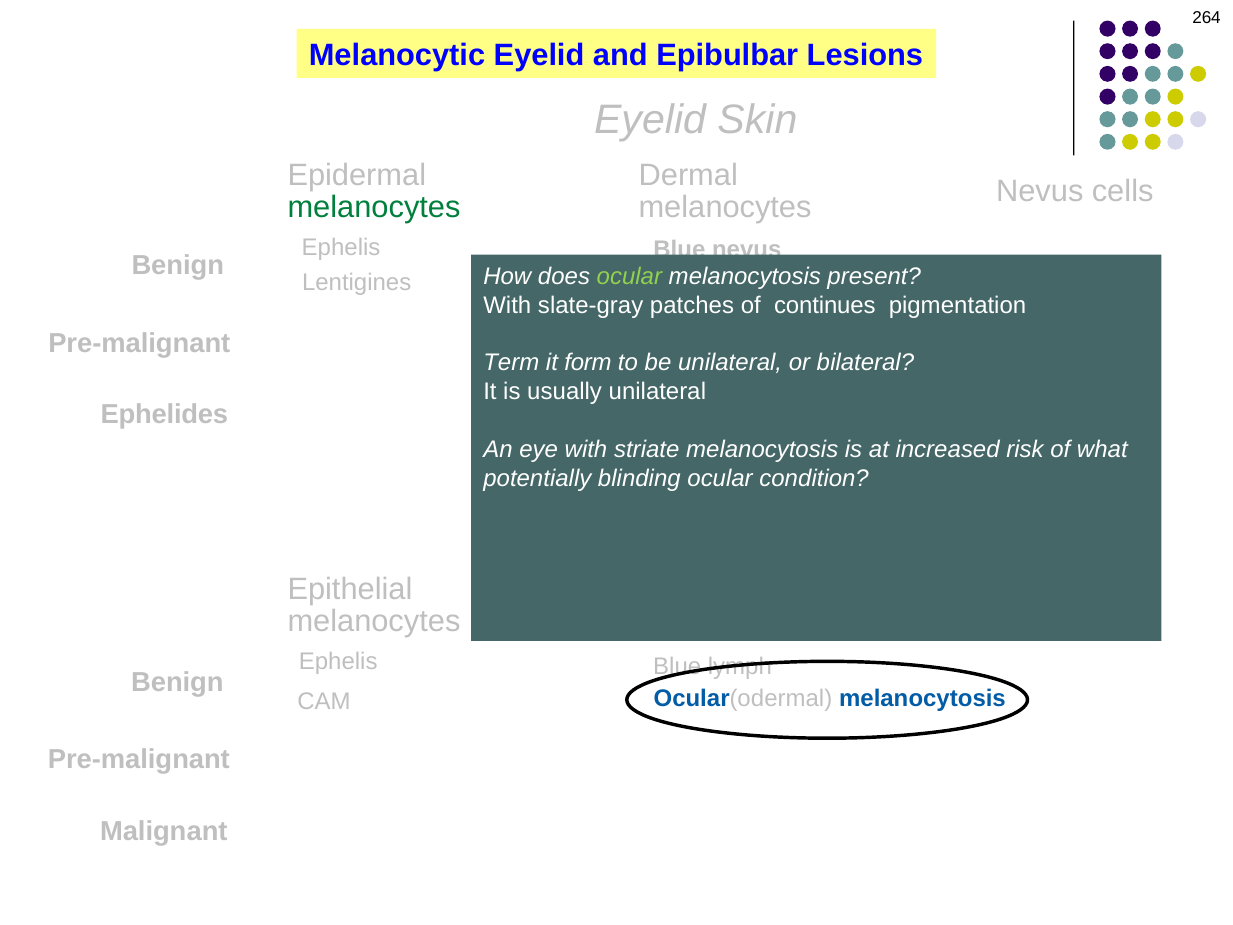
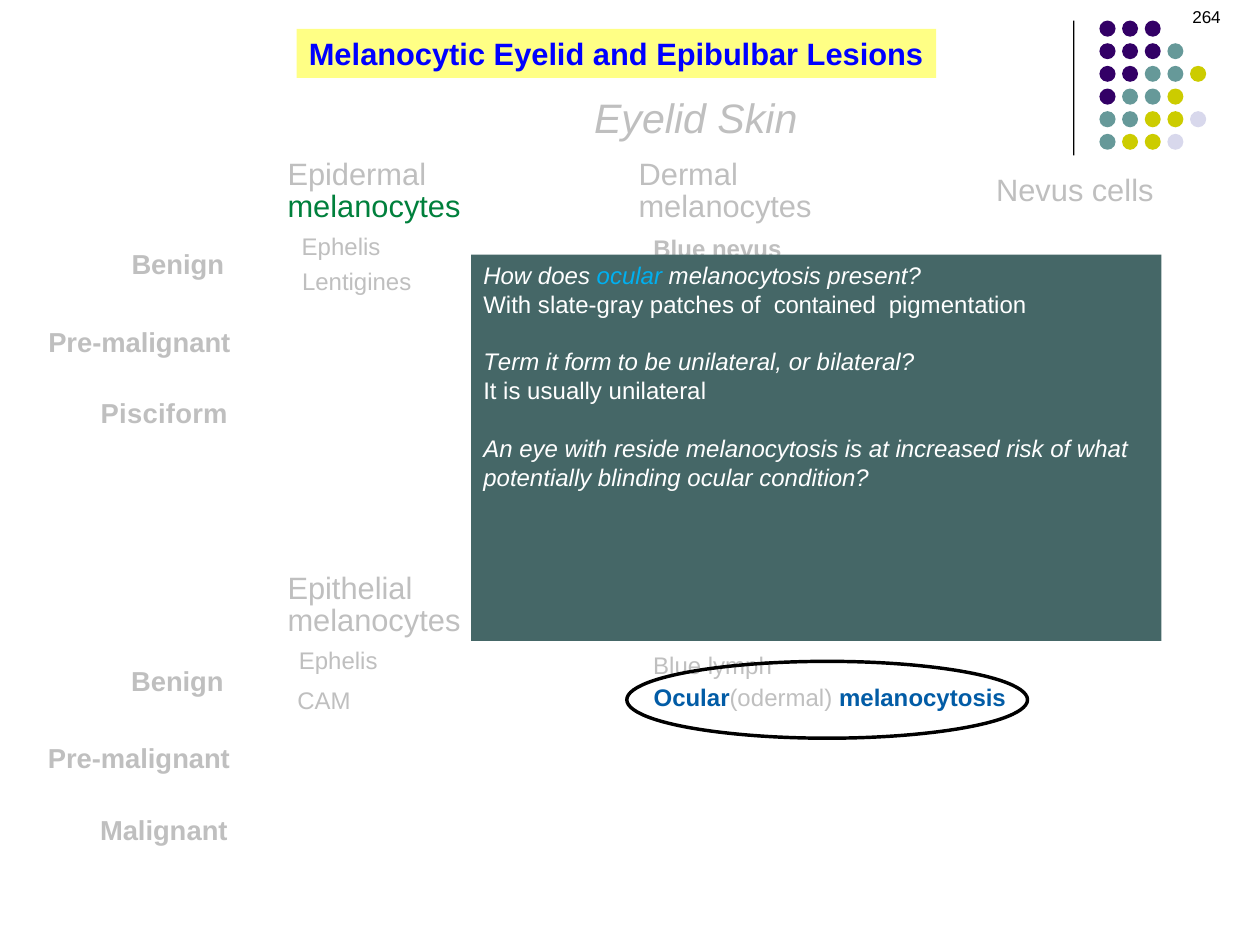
ocular at (629, 277) colour: light green -> light blue
continues: continues -> contained
Ephelides: Ephelides -> Pisciform
striate: striate -> reside
